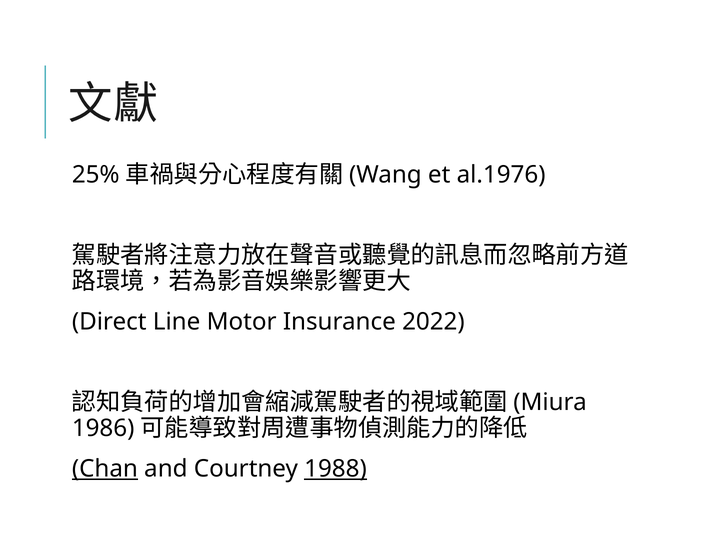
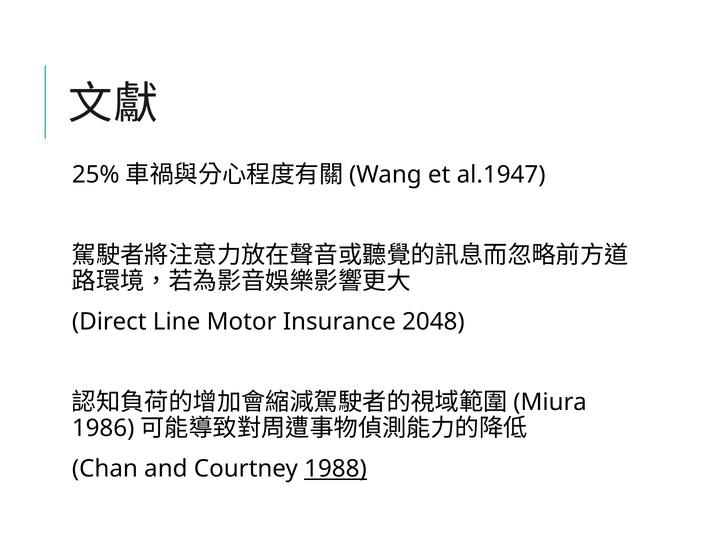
al.1976: al.1976 -> al.1947
2022: 2022 -> 2048
Chan underline: present -> none
